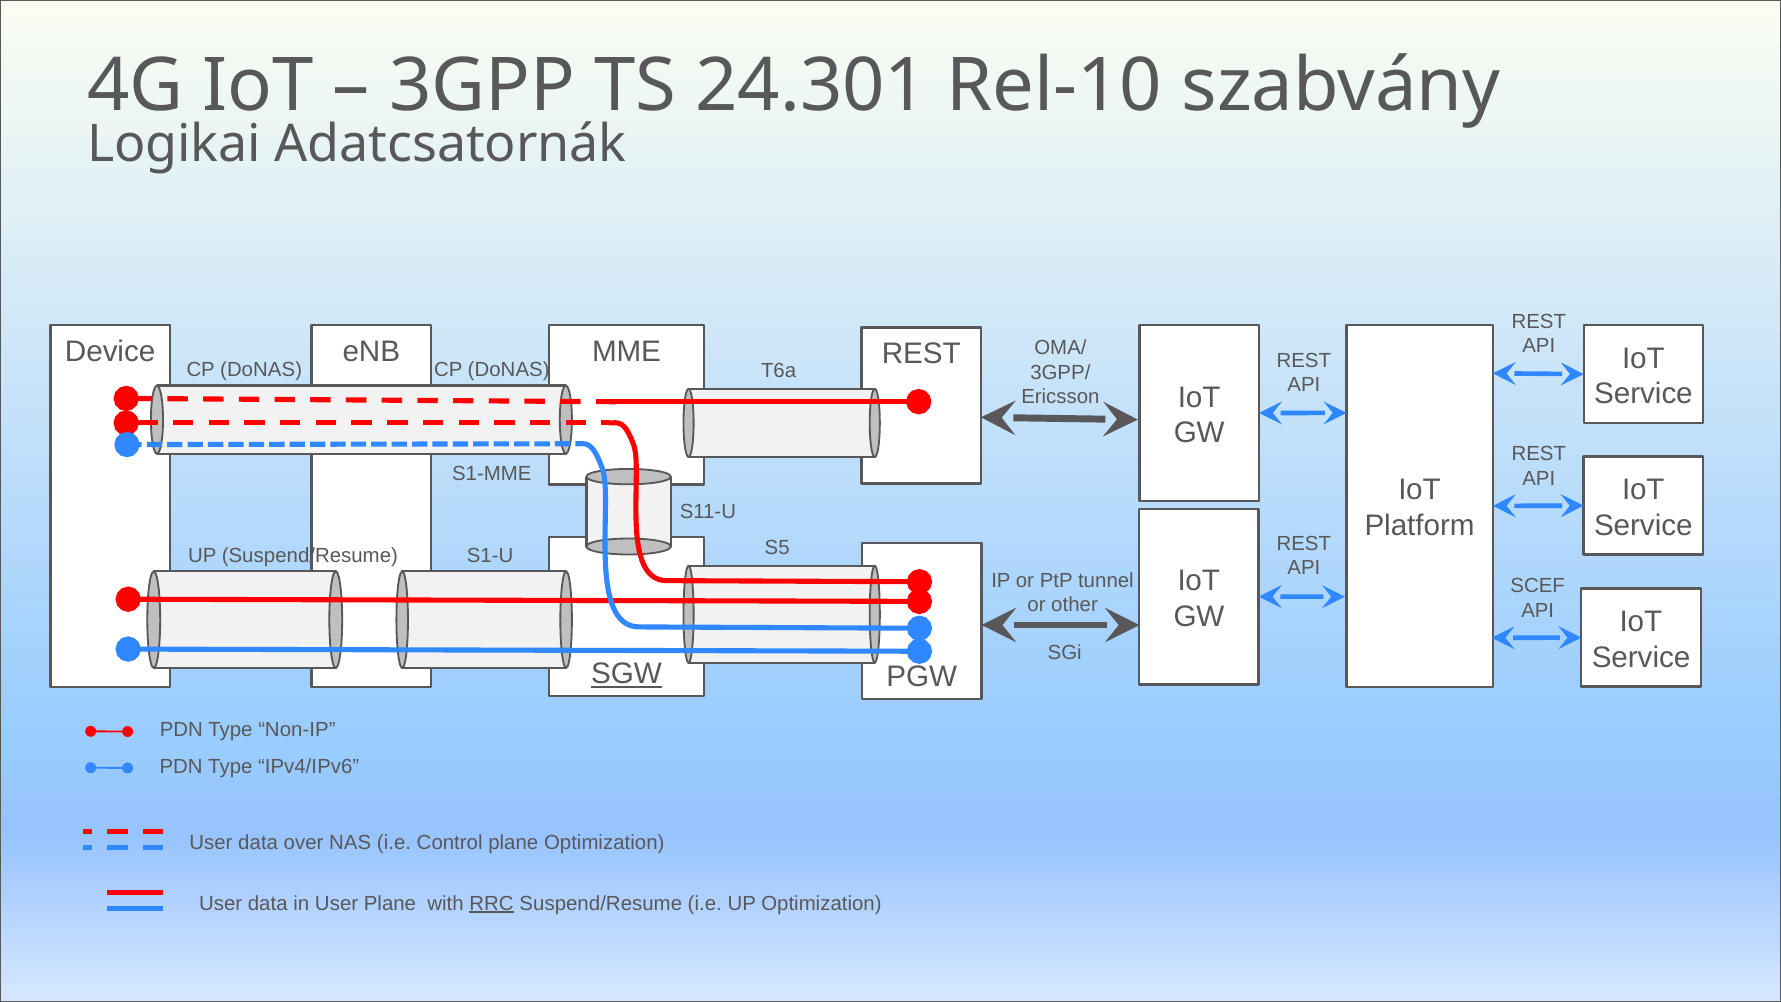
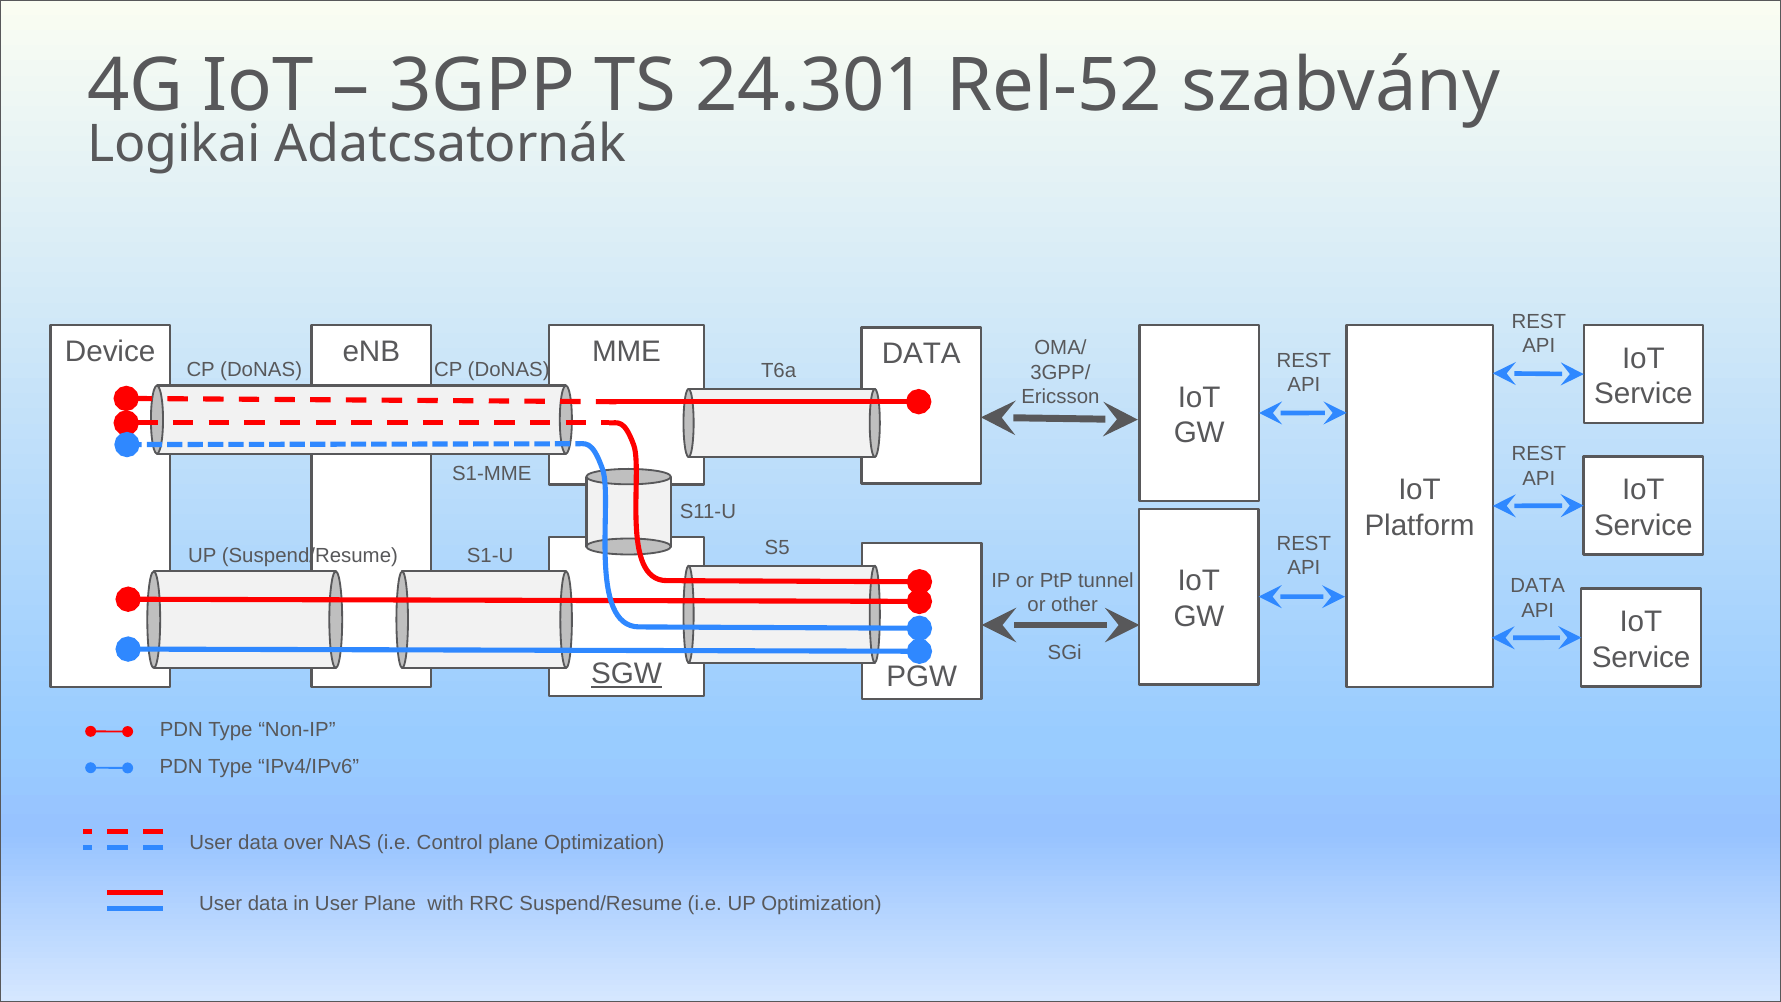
Rel-10: Rel-10 -> Rel-52
Device REST: REST -> DATA
SCEF at (1538, 586): SCEF -> DATA
RRC underline: present -> none
